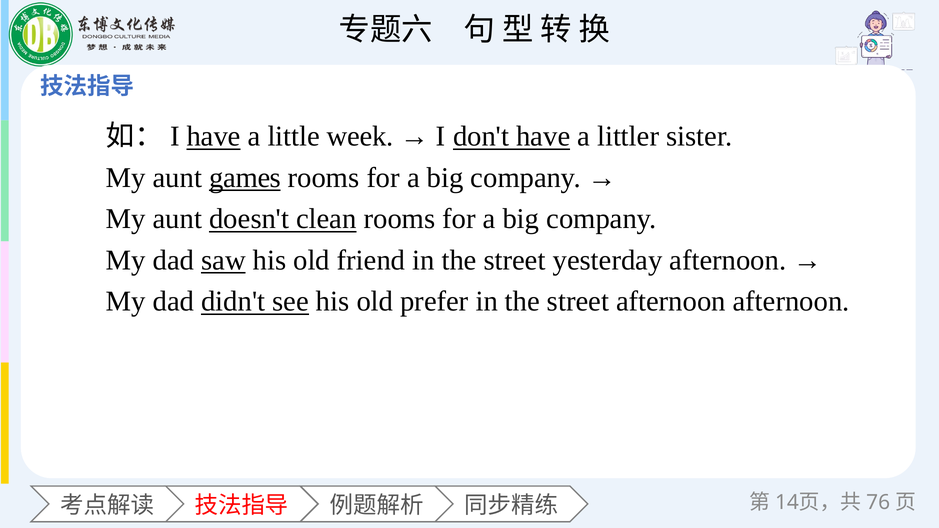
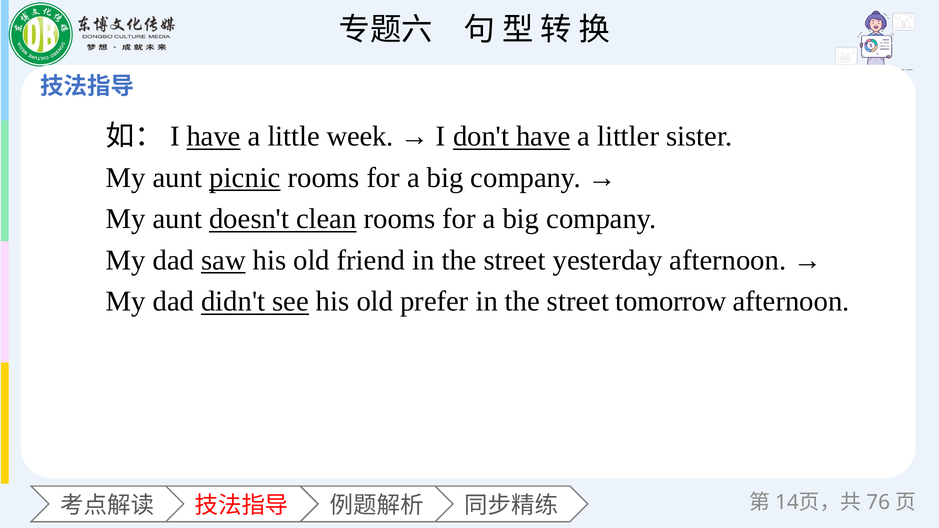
games: games -> picnic
street afternoon: afternoon -> tomorrow
